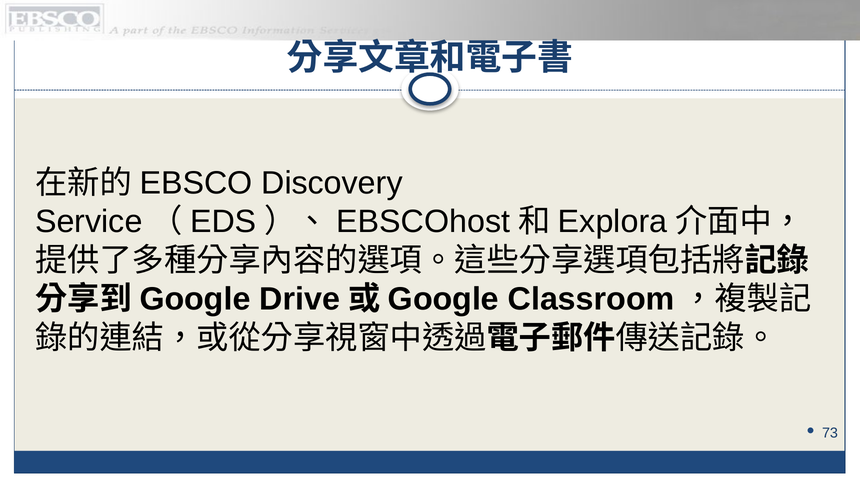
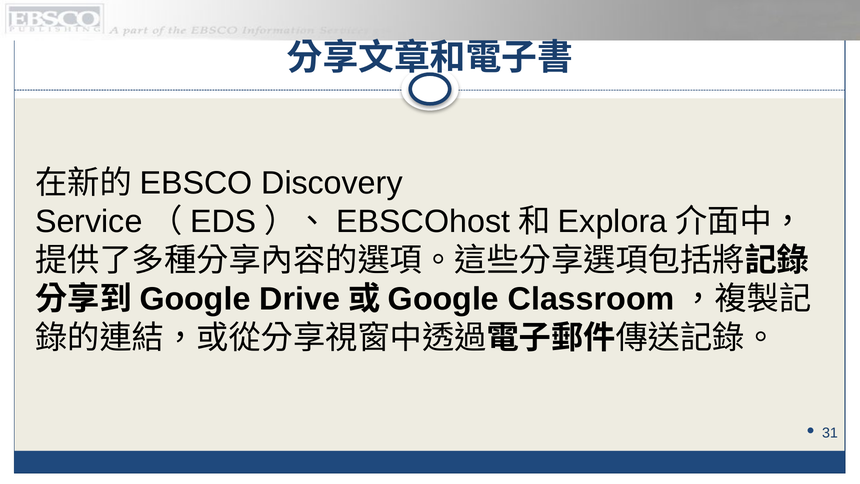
73: 73 -> 31
